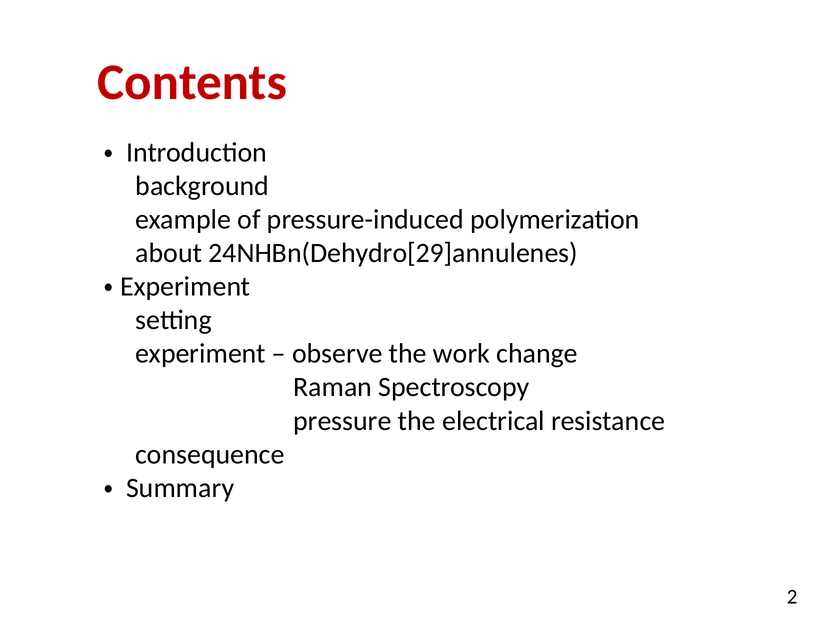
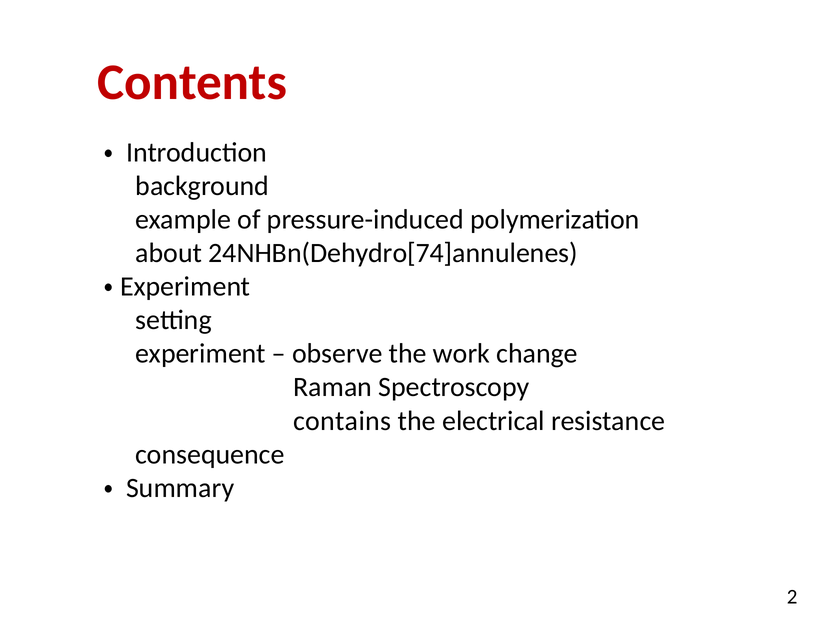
24NHBn(Dehydro[29]annulenes: 24NHBn(Dehydro[29]annulenes -> 24NHBn(Dehydro[74]annulenes
pressure: pressure -> contains
